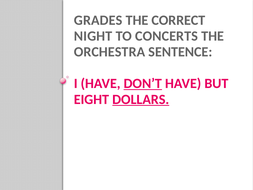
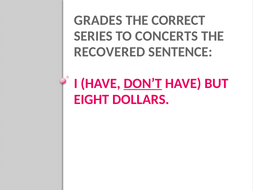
NIGHT: NIGHT -> SERIES
ORCHESTRA: ORCHESTRA -> RECOVERED
DOLLARS underline: present -> none
